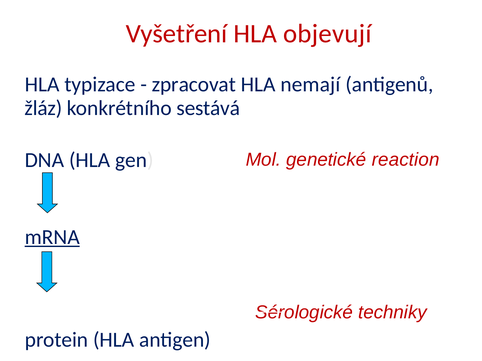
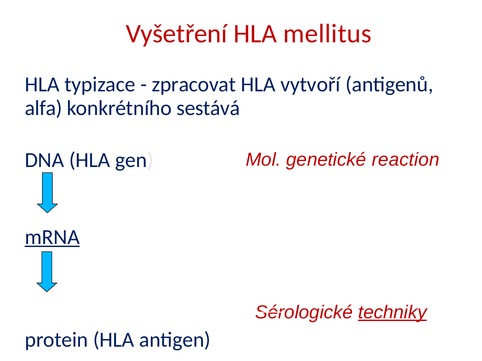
objevují: objevují -> mellitus
nemají: nemají -> vytvoří
žláz: žláz -> alfa
techniky underline: none -> present
